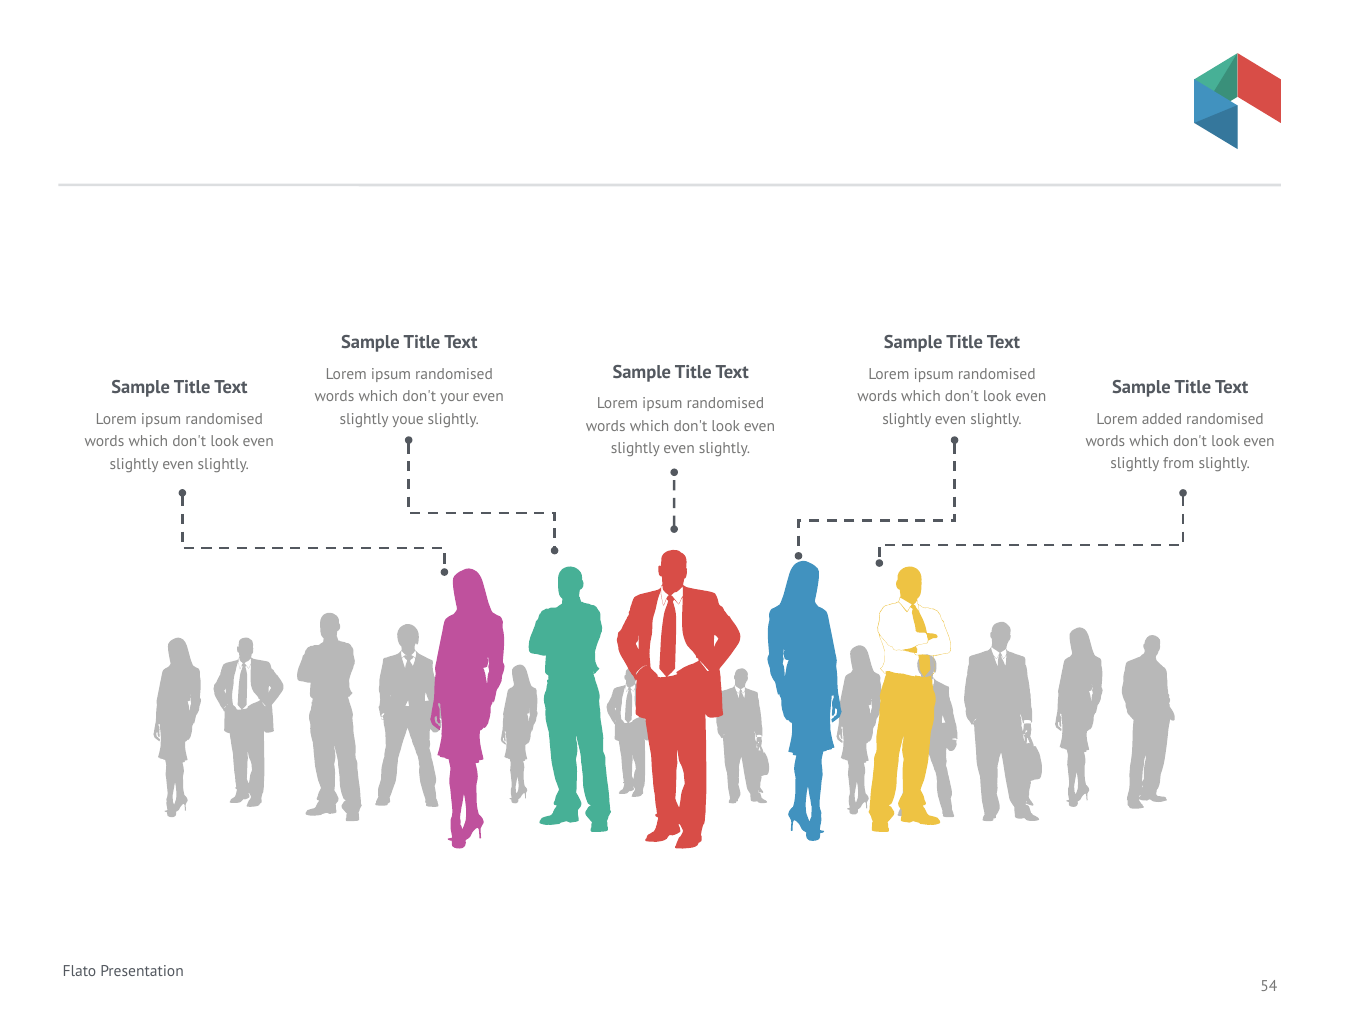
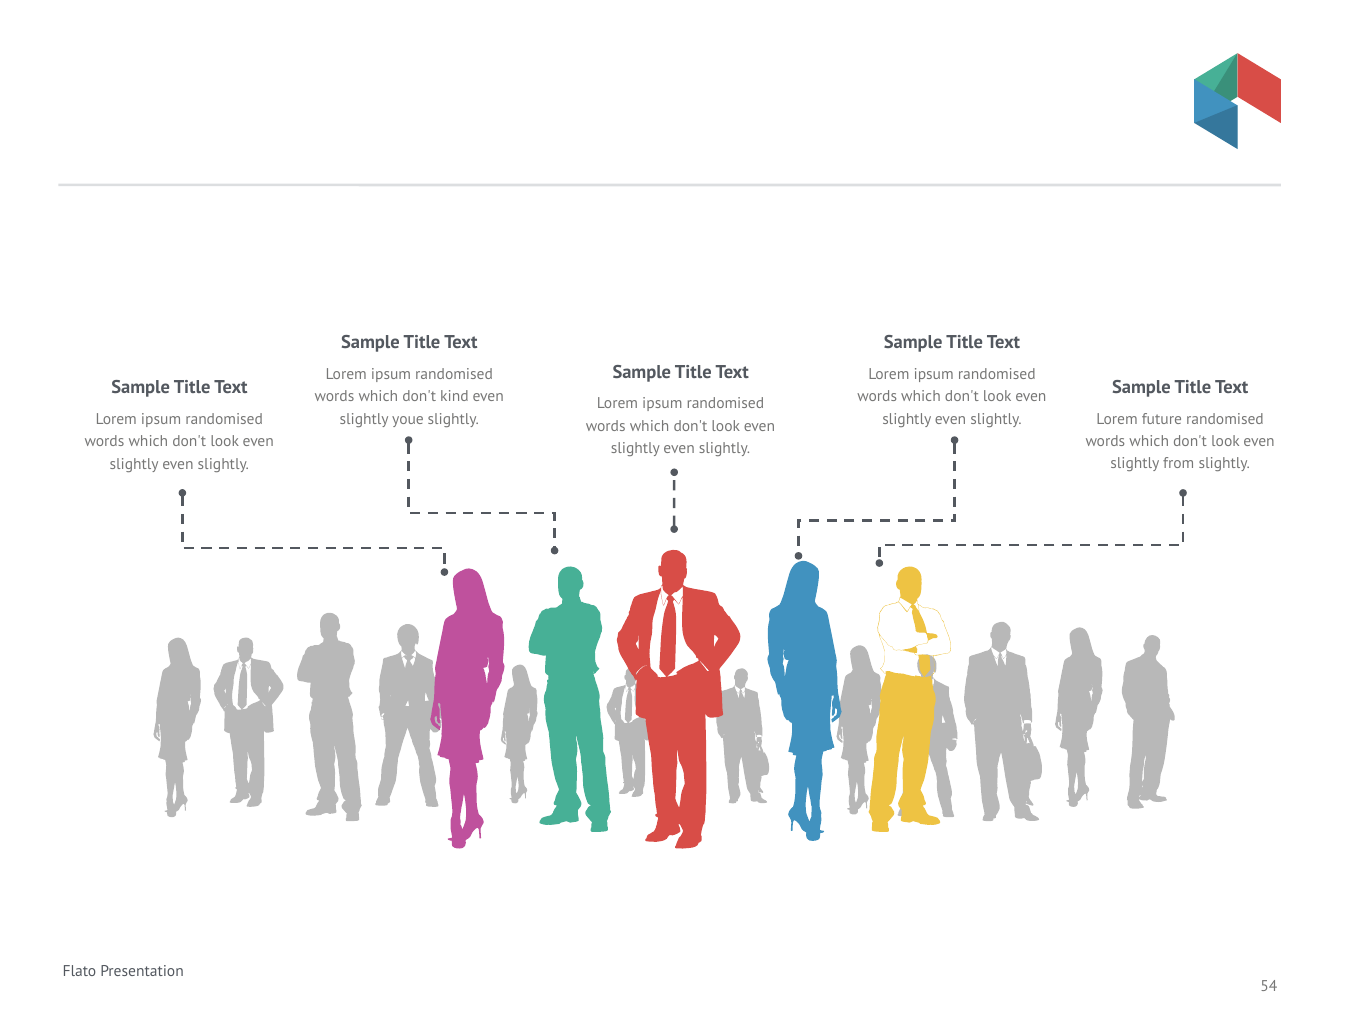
your: your -> kind
added: added -> future
